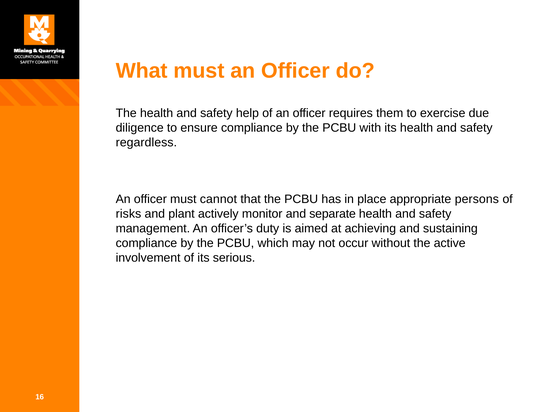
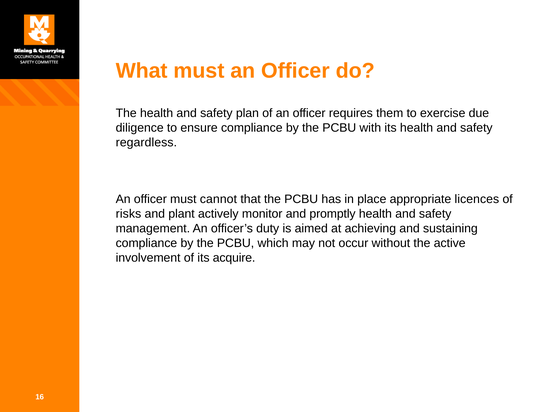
help: help -> plan
persons: persons -> licences
separate: separate -> promptly
serious: serious -> acquire
